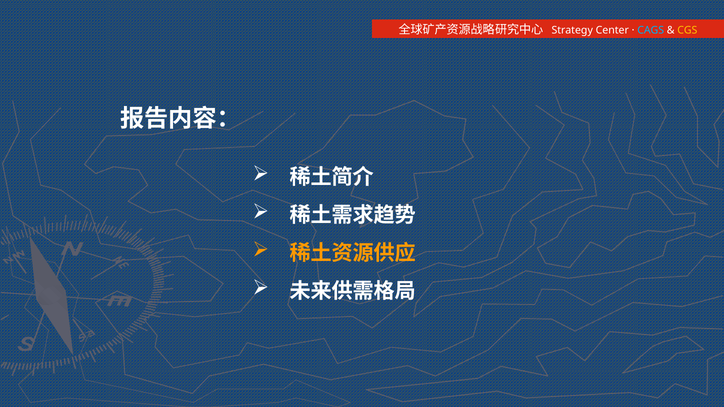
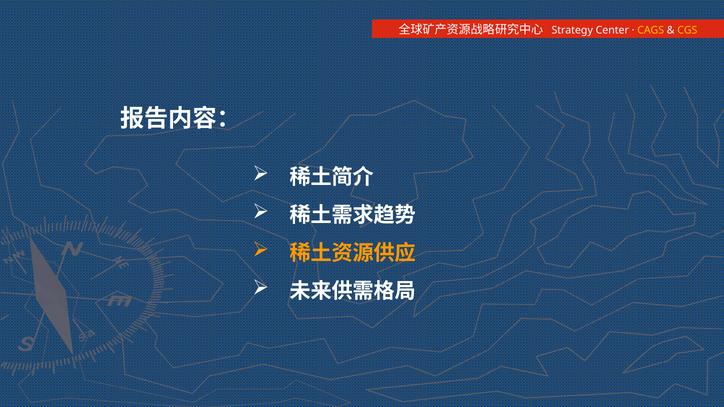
CAGS colour: light blue -> yellow
